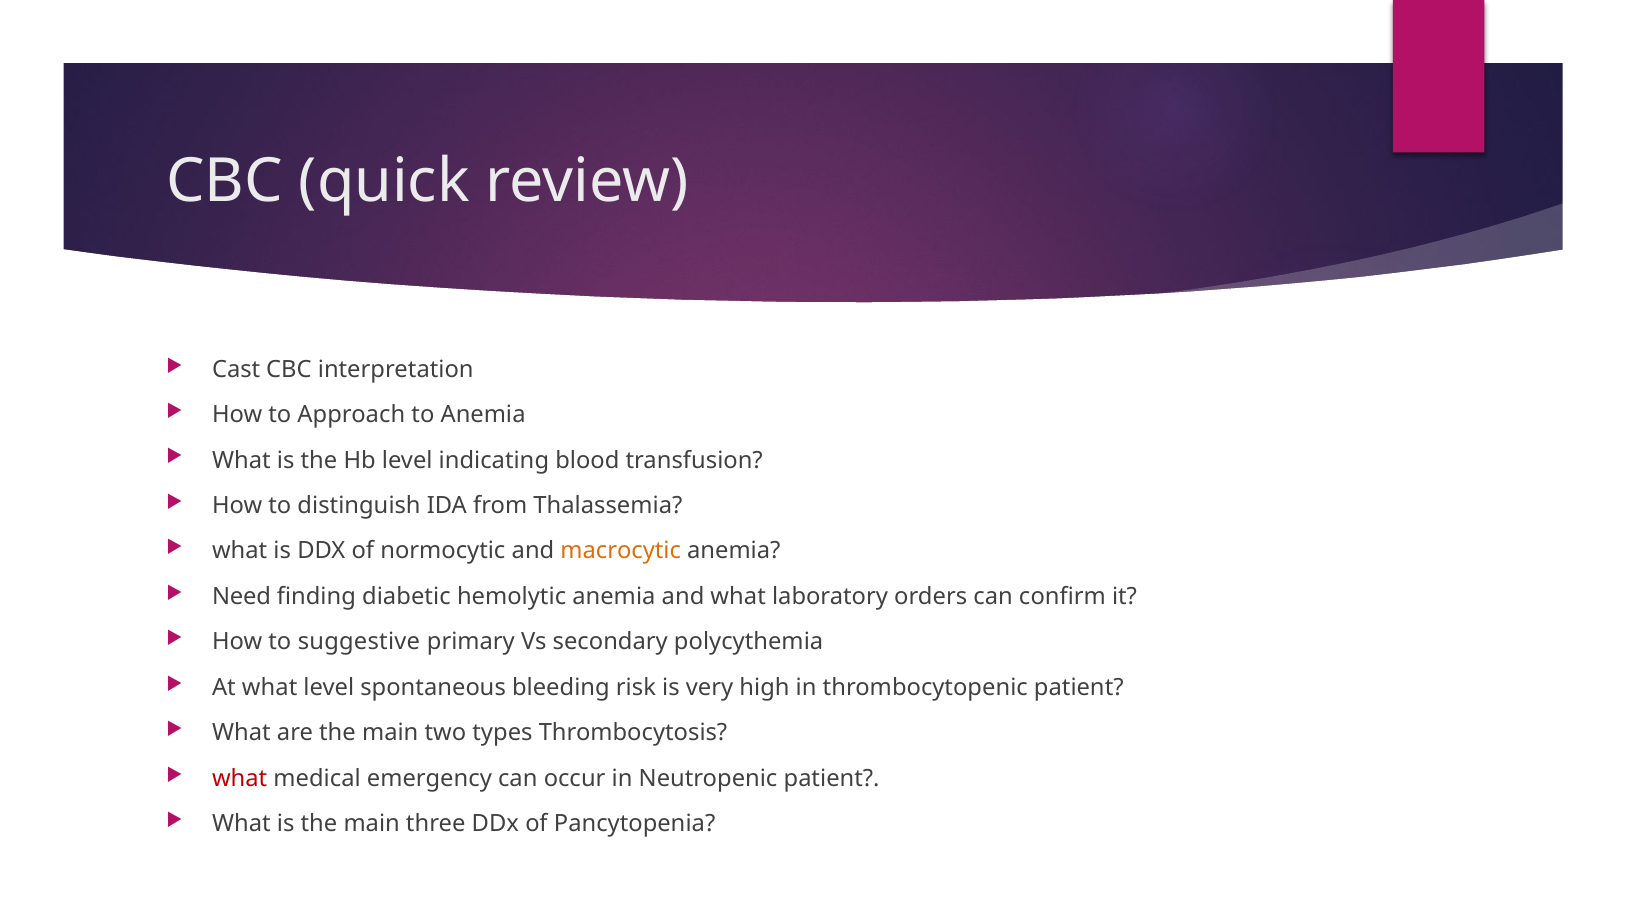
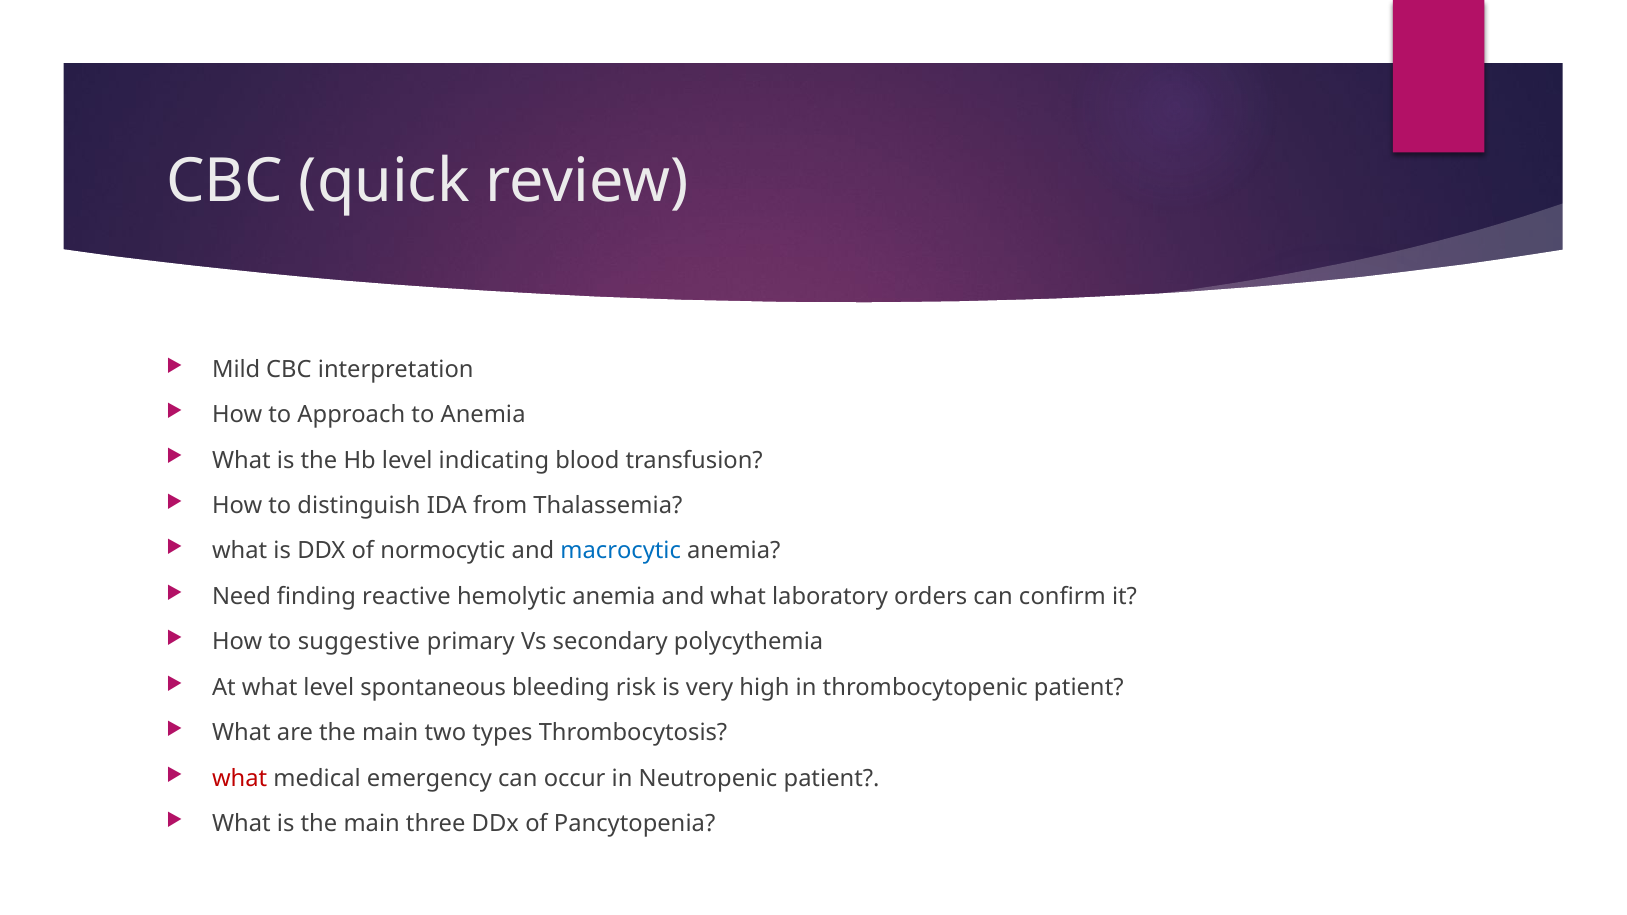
Cast: Cast -> Mild
macrocytic colour: orange -> blue
diabetic: diabetic -> reactive
